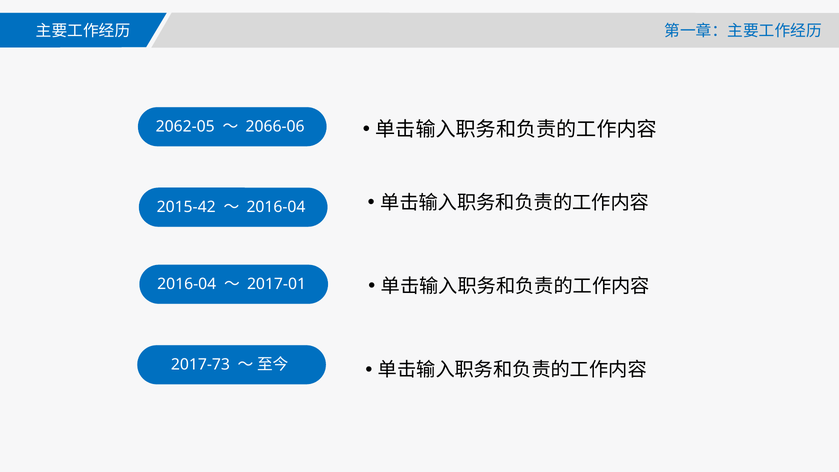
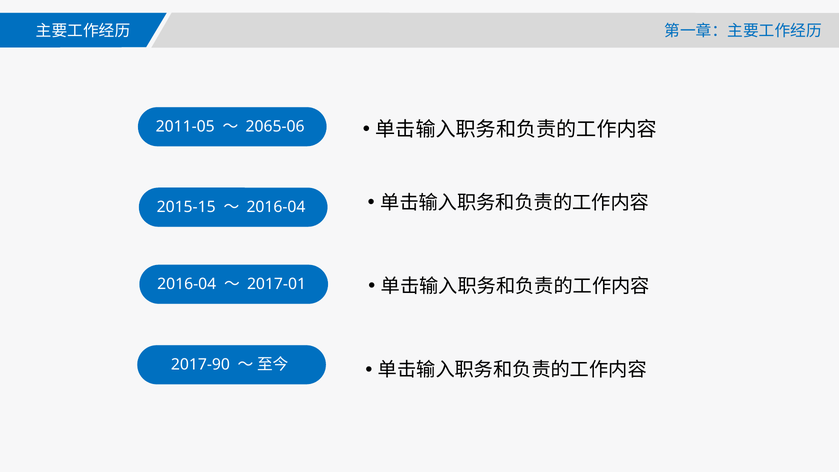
2062-05: 2062-05 -> 2011-05
2066-06: 2066-06 -> 2065-06
2015-42: 2015-42 -> 2015-15
2017-73: 2017-73 -> 2017-90
